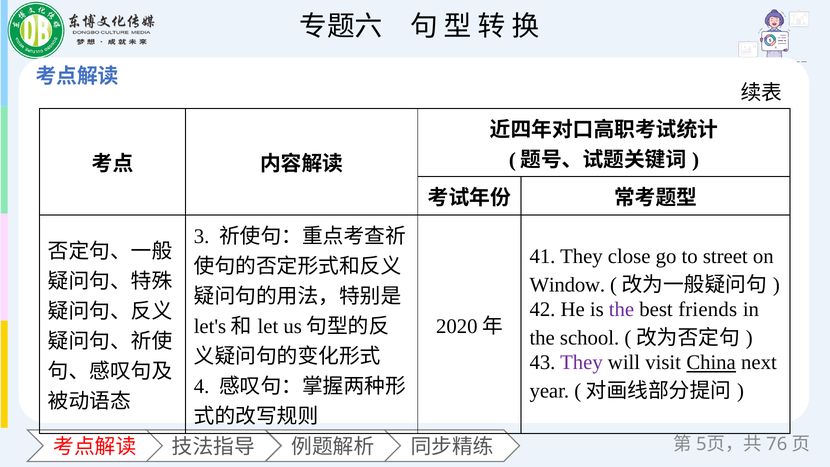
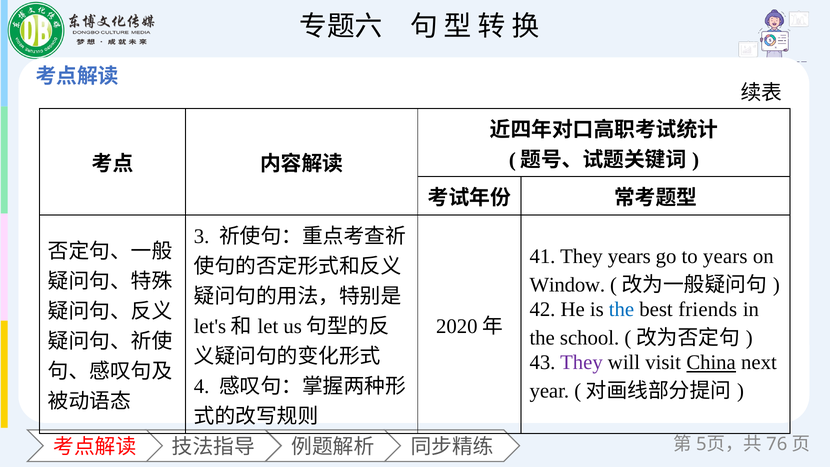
They close: close -> years
to street: street -> years
the at (621, 309) colour: purple -> blue
